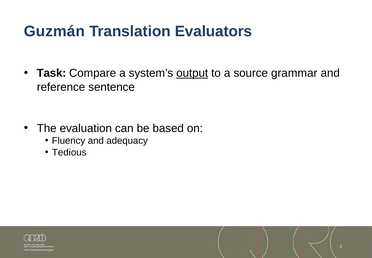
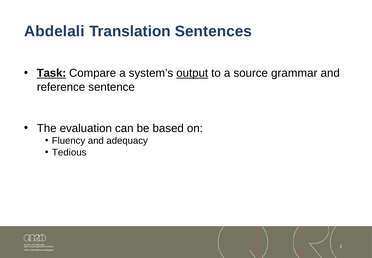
Guzmán: Guzmán -> Abdelali
Evaluators: Evaluators -> Sentences
Task underline: none -> present
